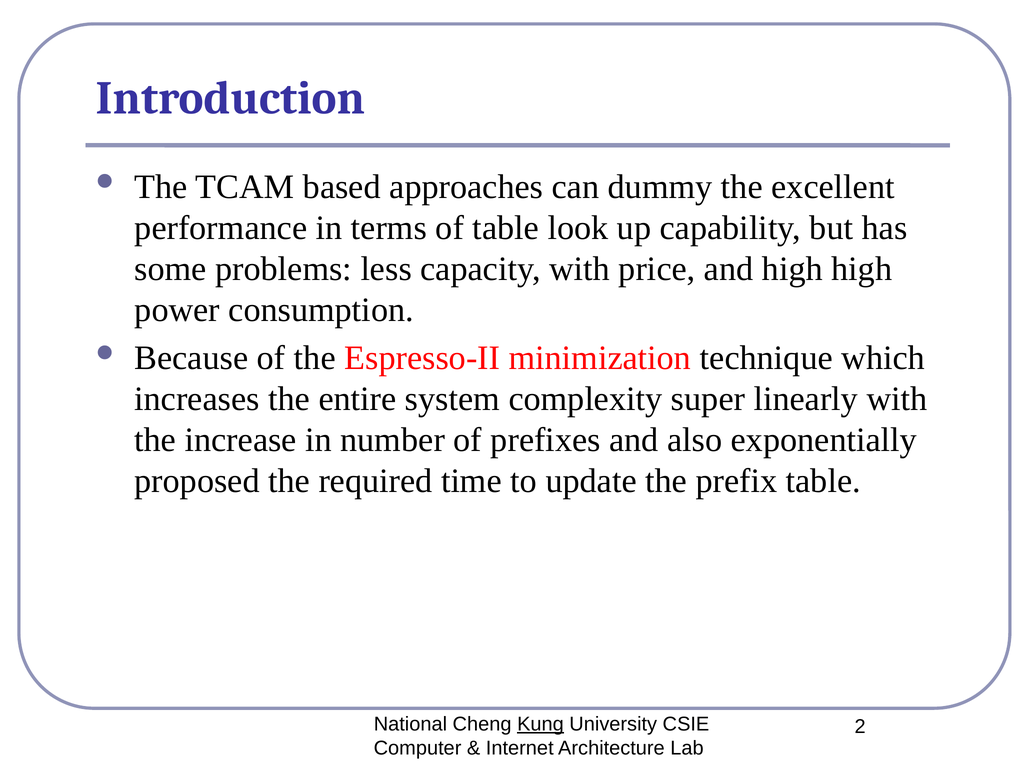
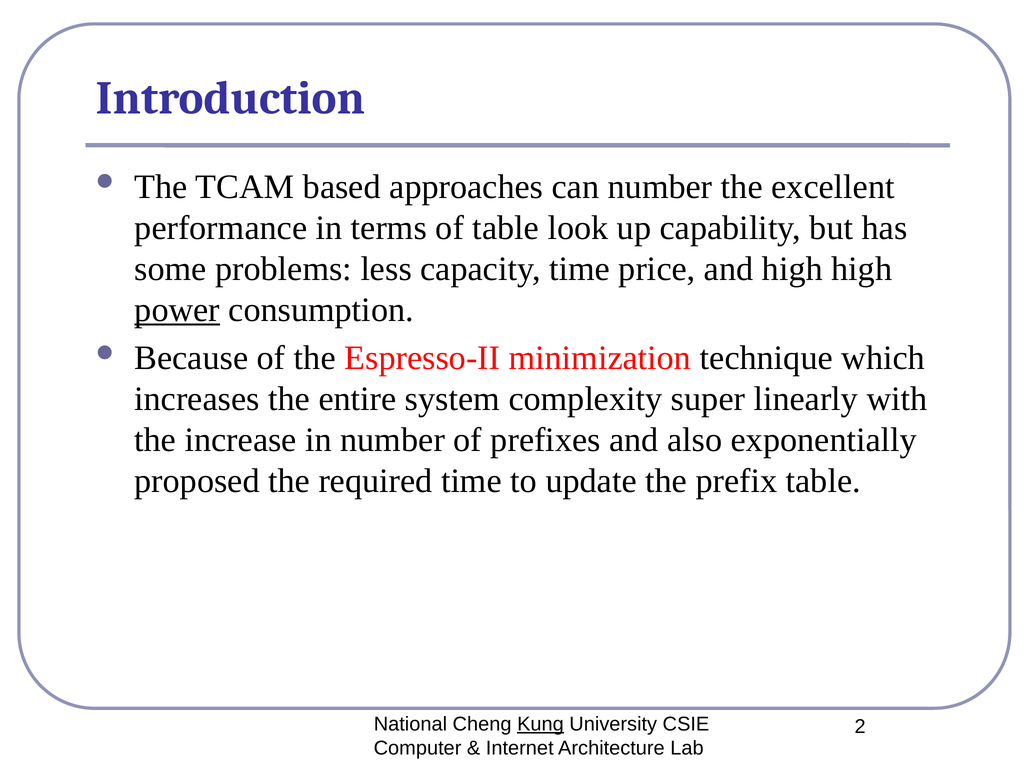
can dummy: dummy -> number
capacity with: with -> time
power underline: none -> present
